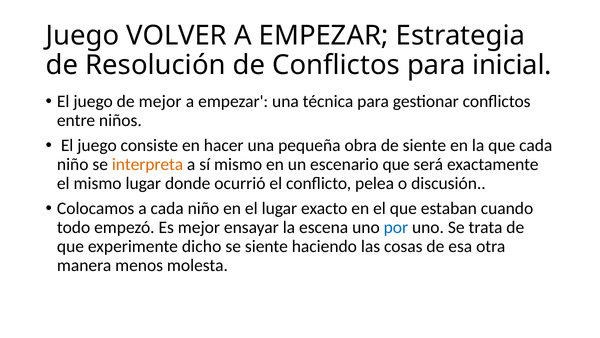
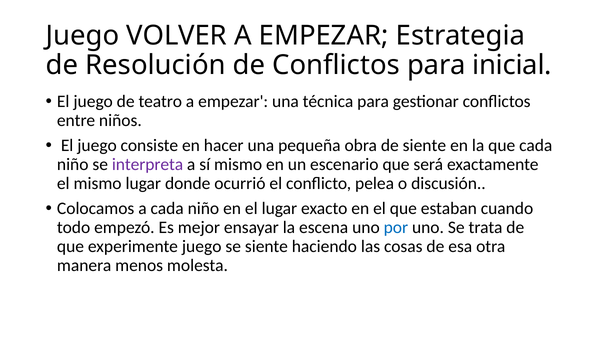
de mejor: mejor -> teatro
interpreta colour: orange -> purple
experimente dicho: dicho -> juego
